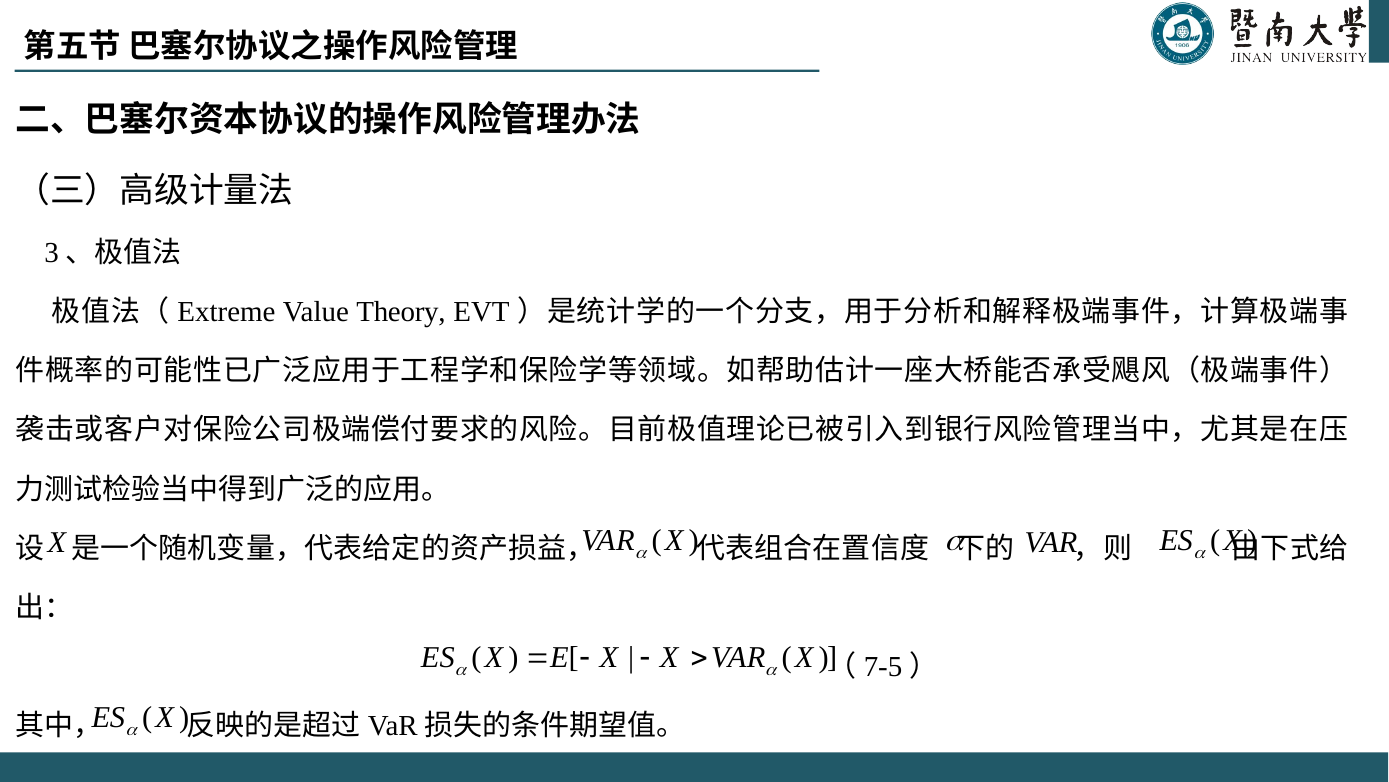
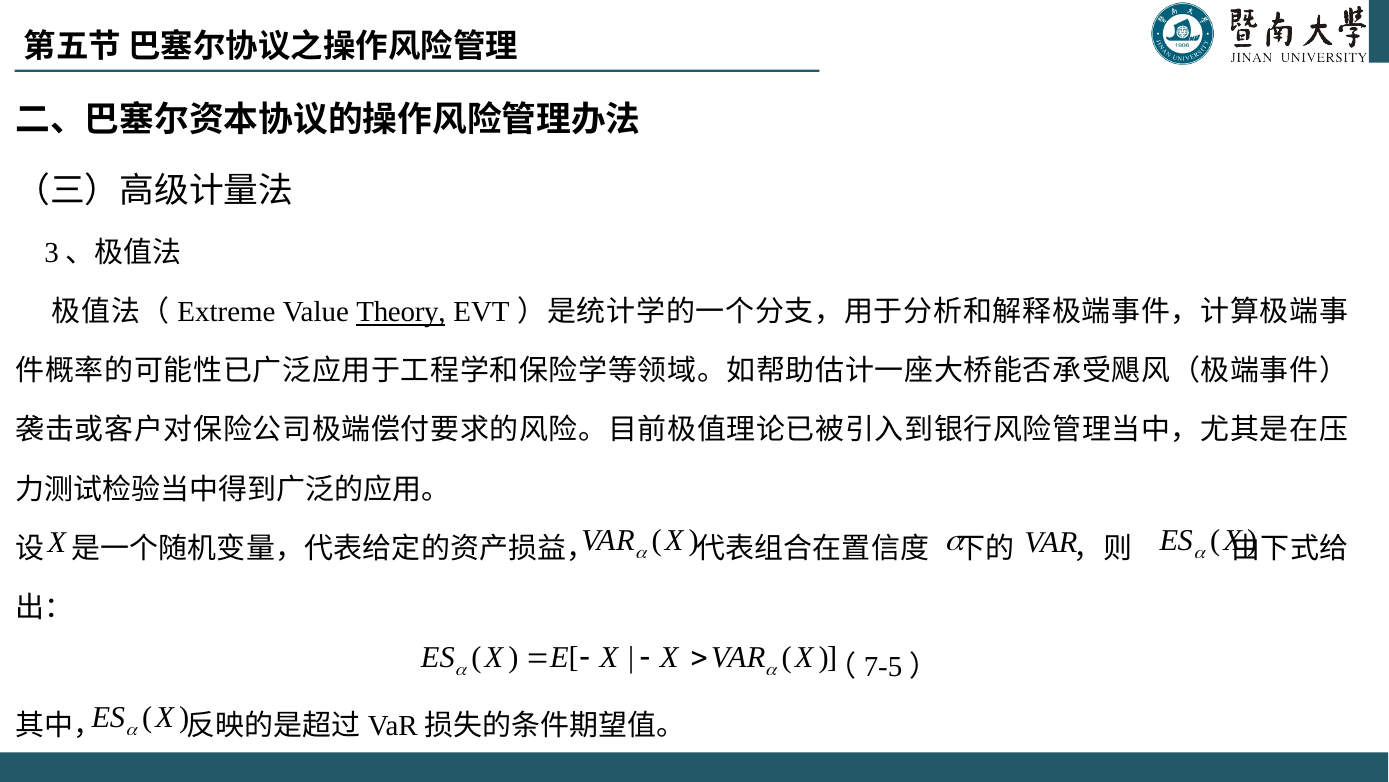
Theory underline: none -> present
